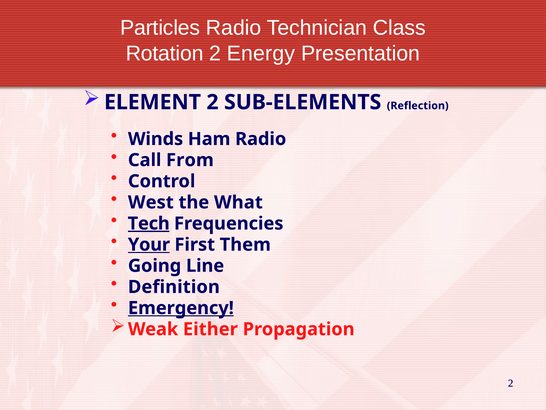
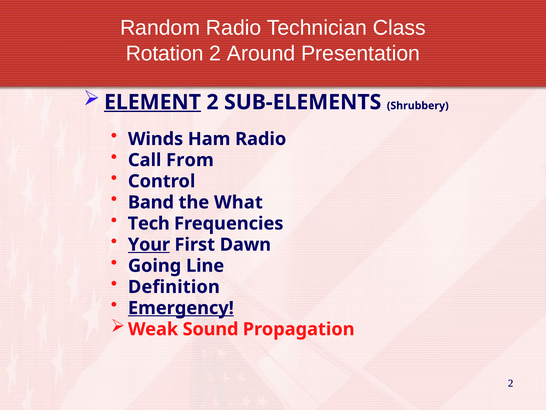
Particles: Particles -> Random
Energy: Energy -> Around
ELEMENT underline: none -> present
Reflection: Reflection -> Shrubbery
West: West -> Band
Tech underline: present -> none
Them: Them -> Dawn
Either: Either -> Sound
